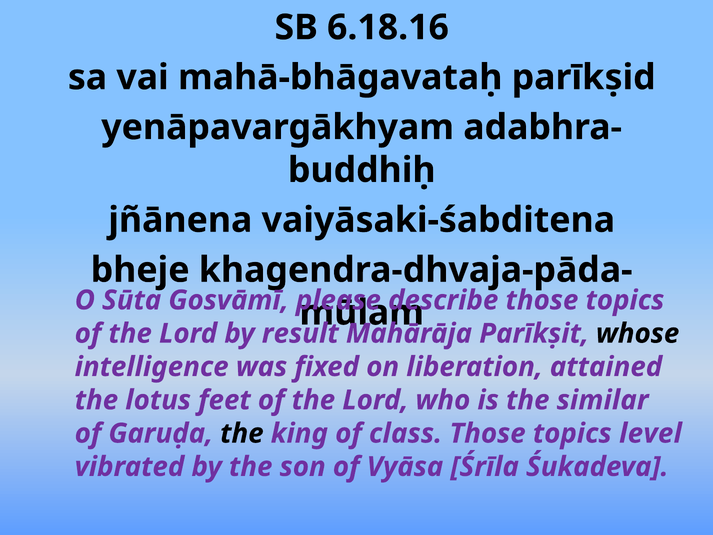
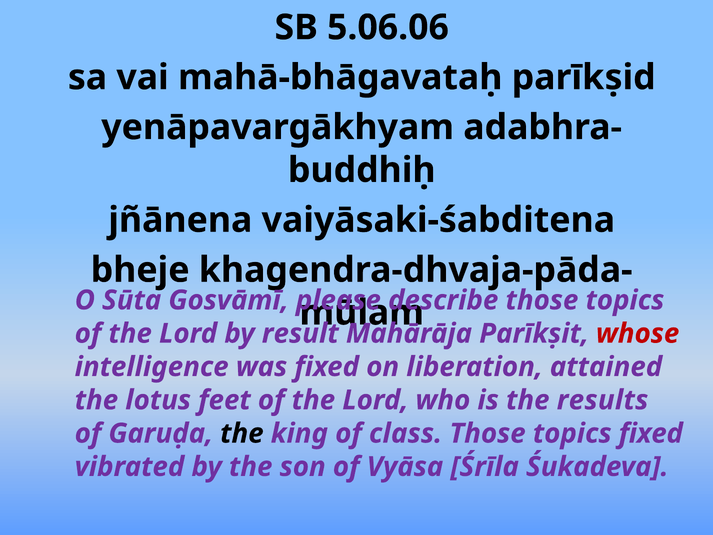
6.18.16: 6.18.16 -> 5.06.06
whose colour: black -> red
similar: similar -> results
topics level: level -> fixed
